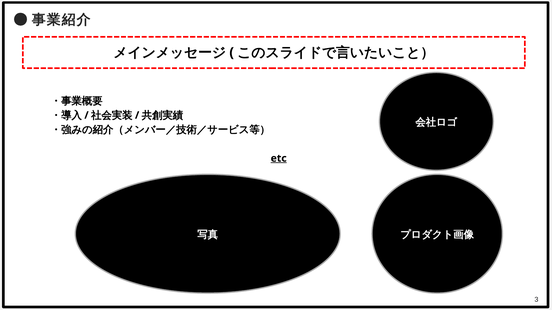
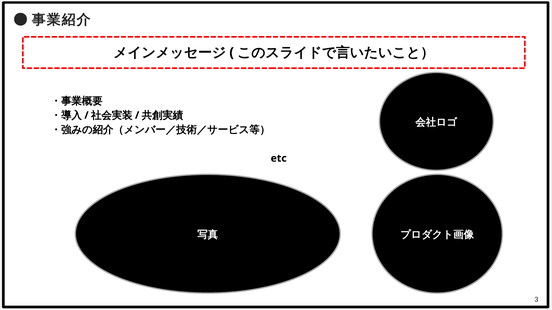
etc underline: present -> none
